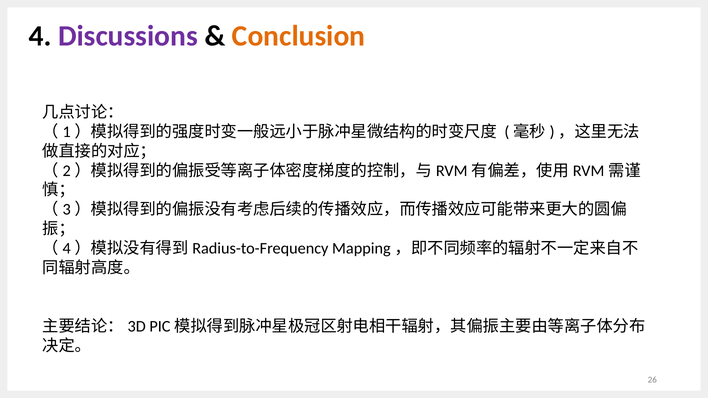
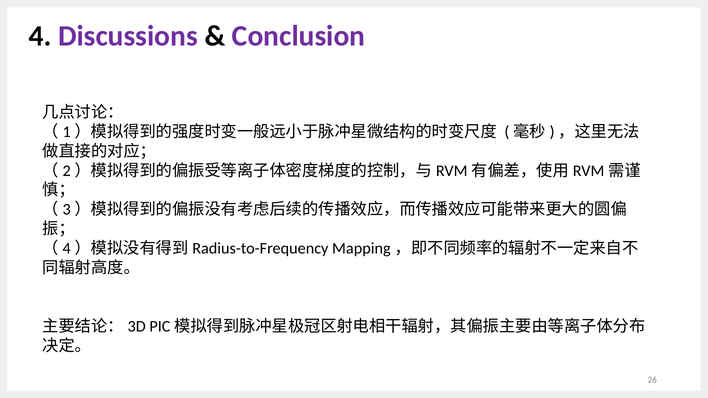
Conclusion colour: orange -> purple
